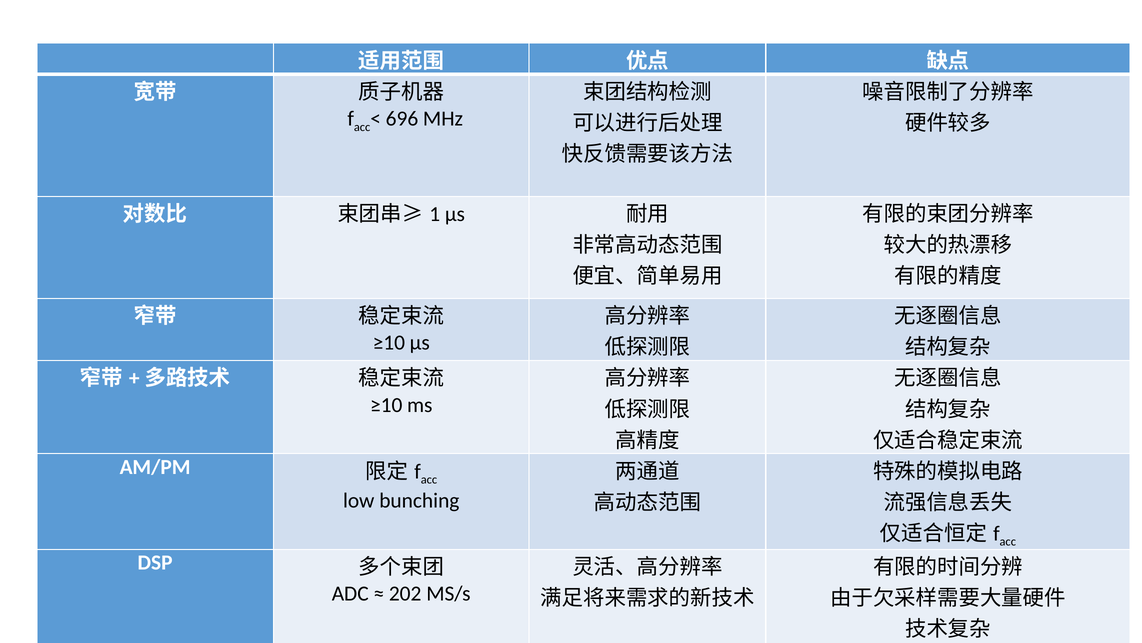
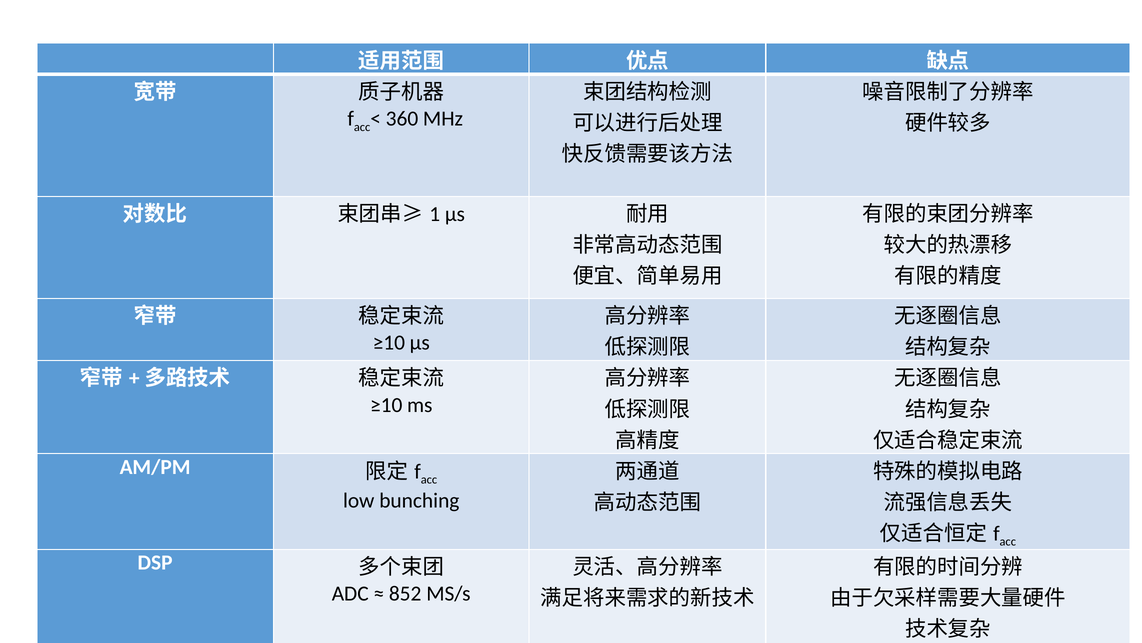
696: 696 -> 360
202: 202 -> 852
